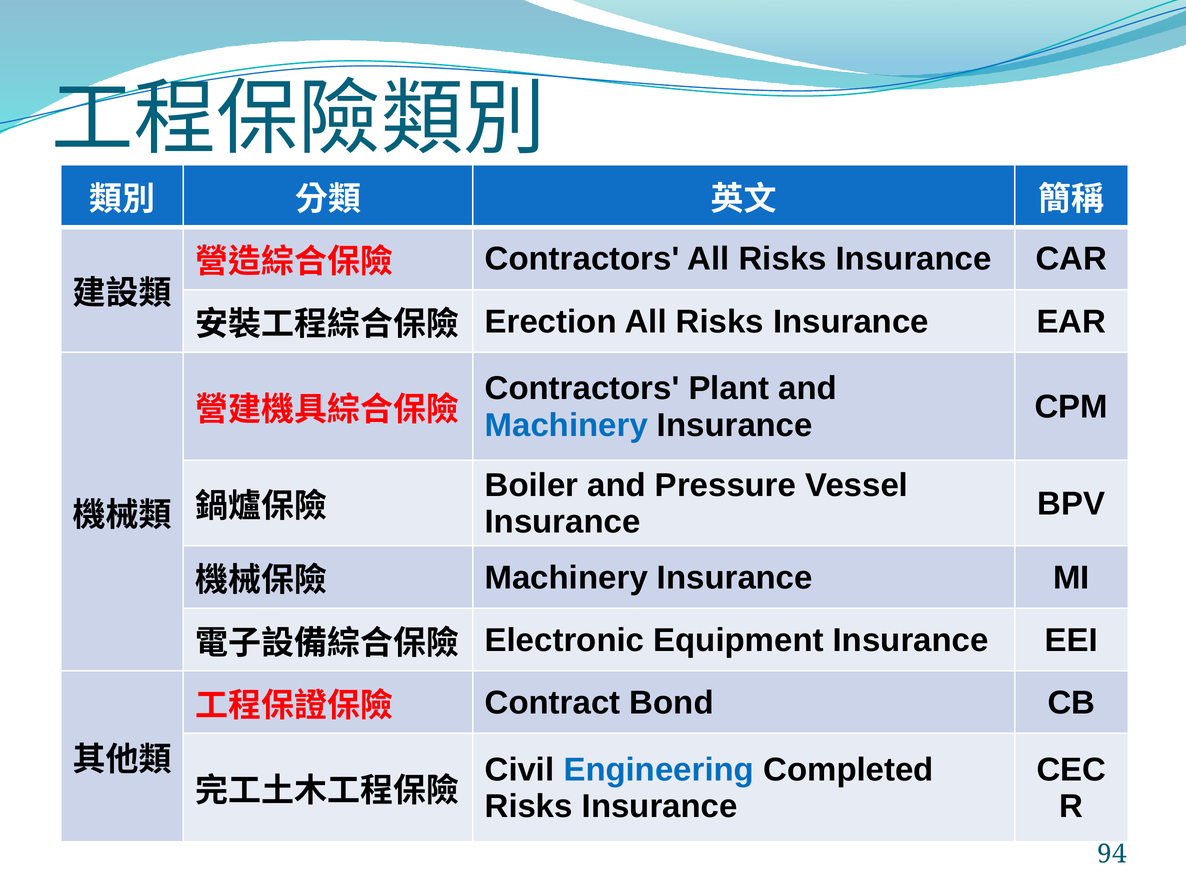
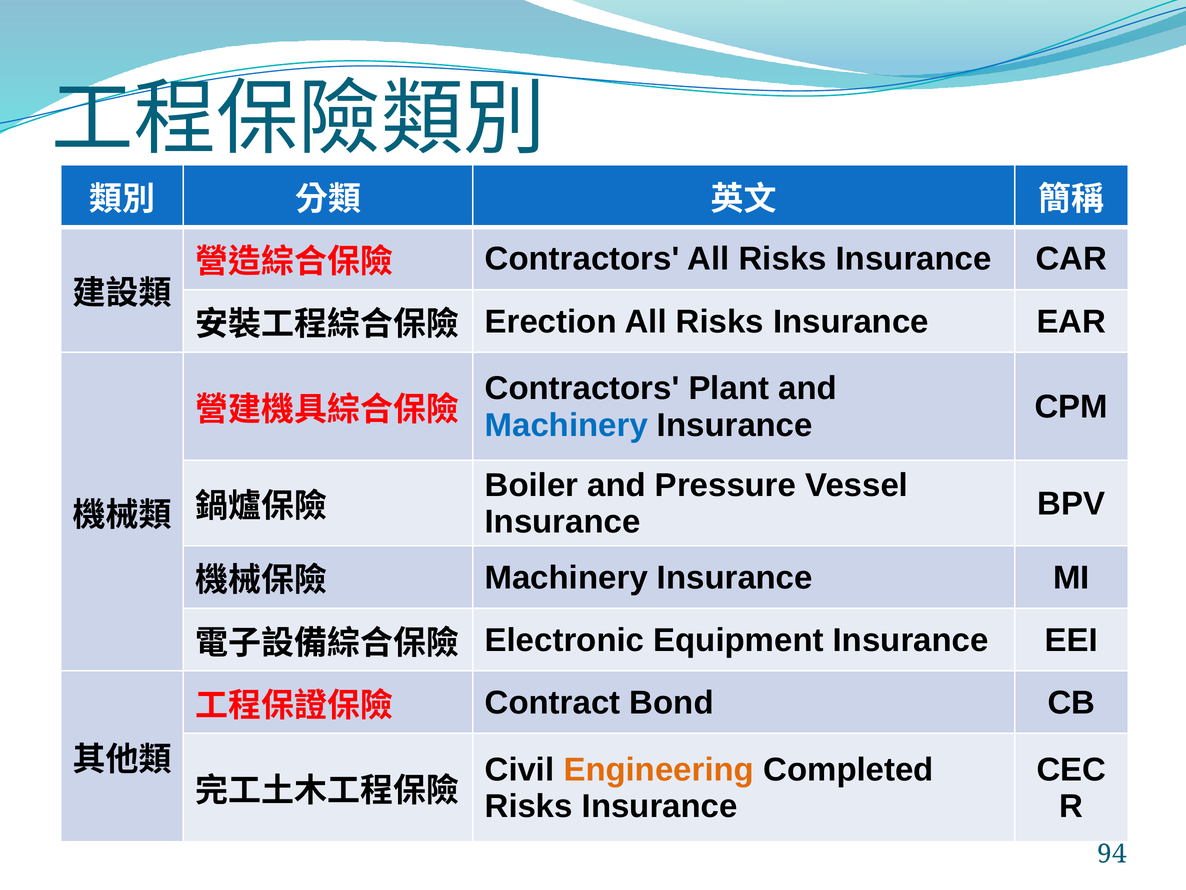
Engineering colour: blue -> orange
